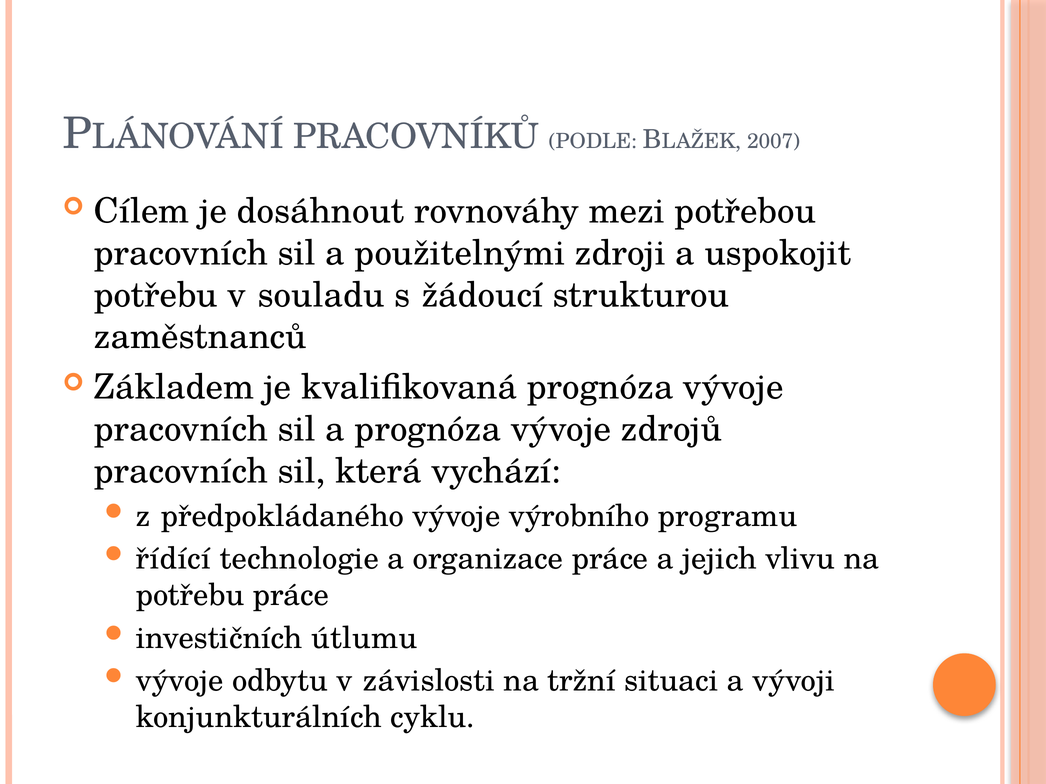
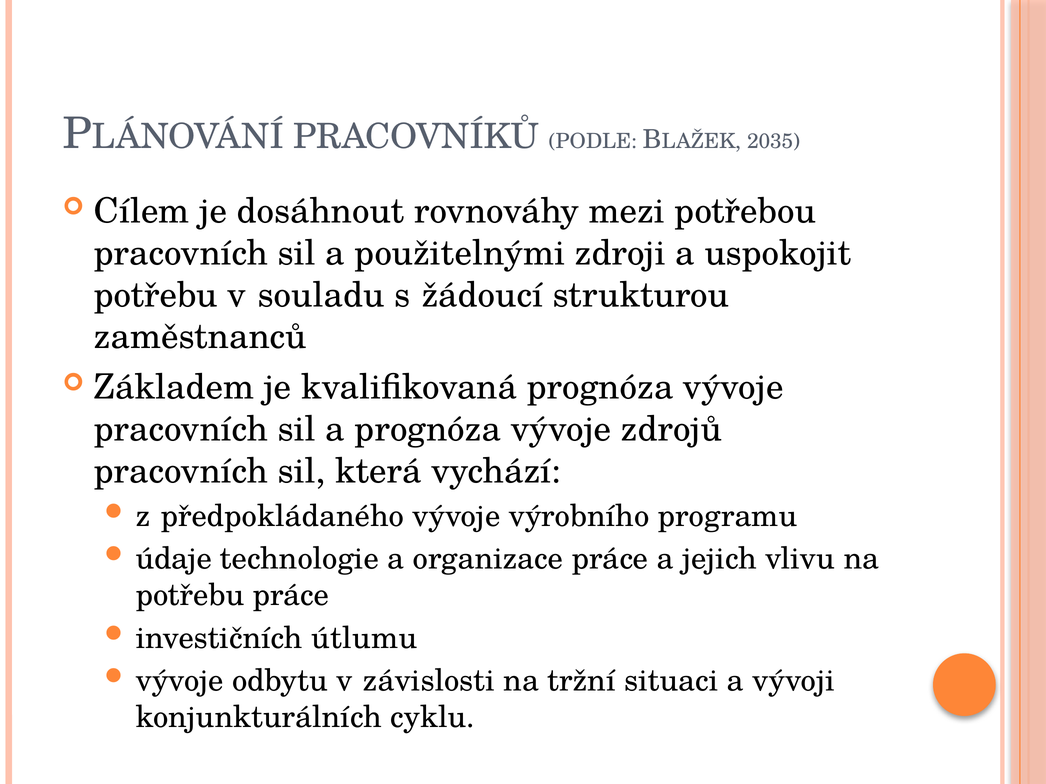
2007: 2007 -> 2035
řídící: řídící -> údaje
